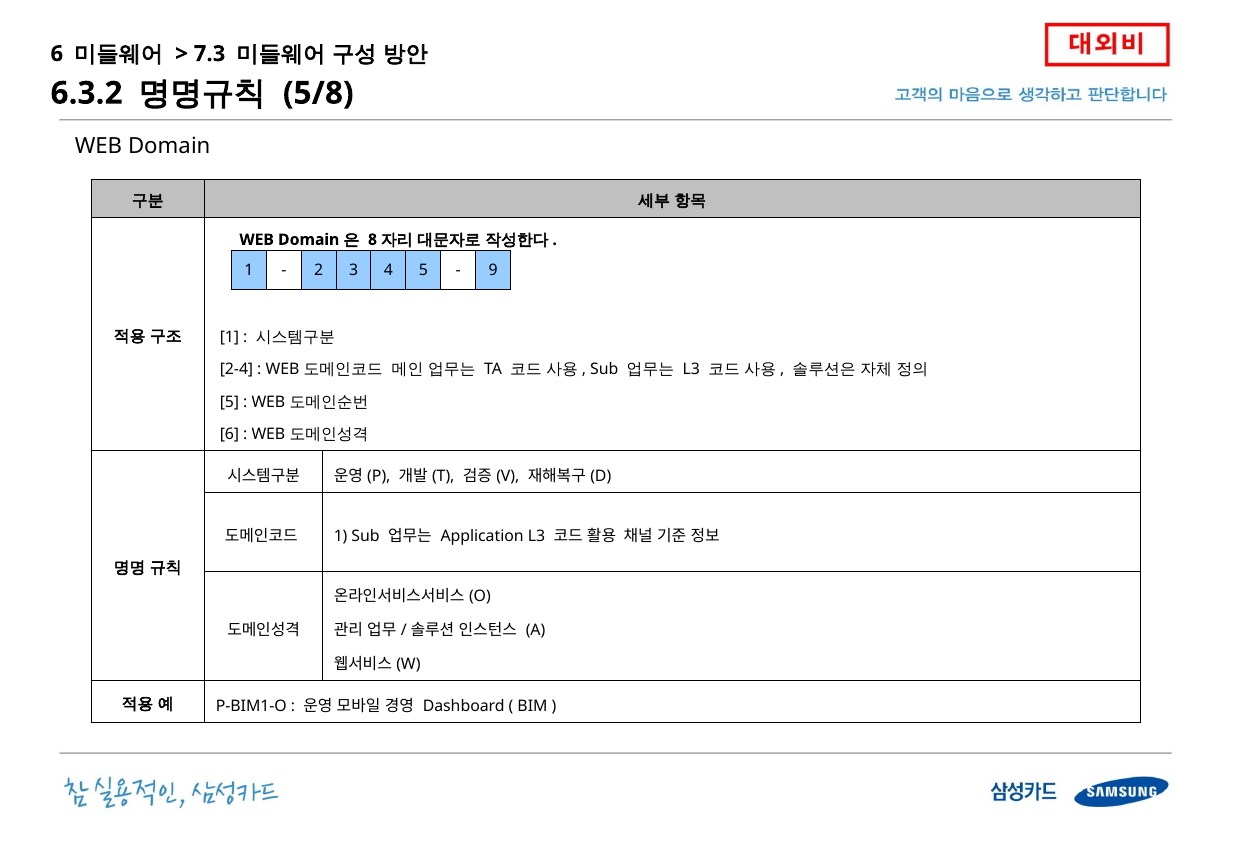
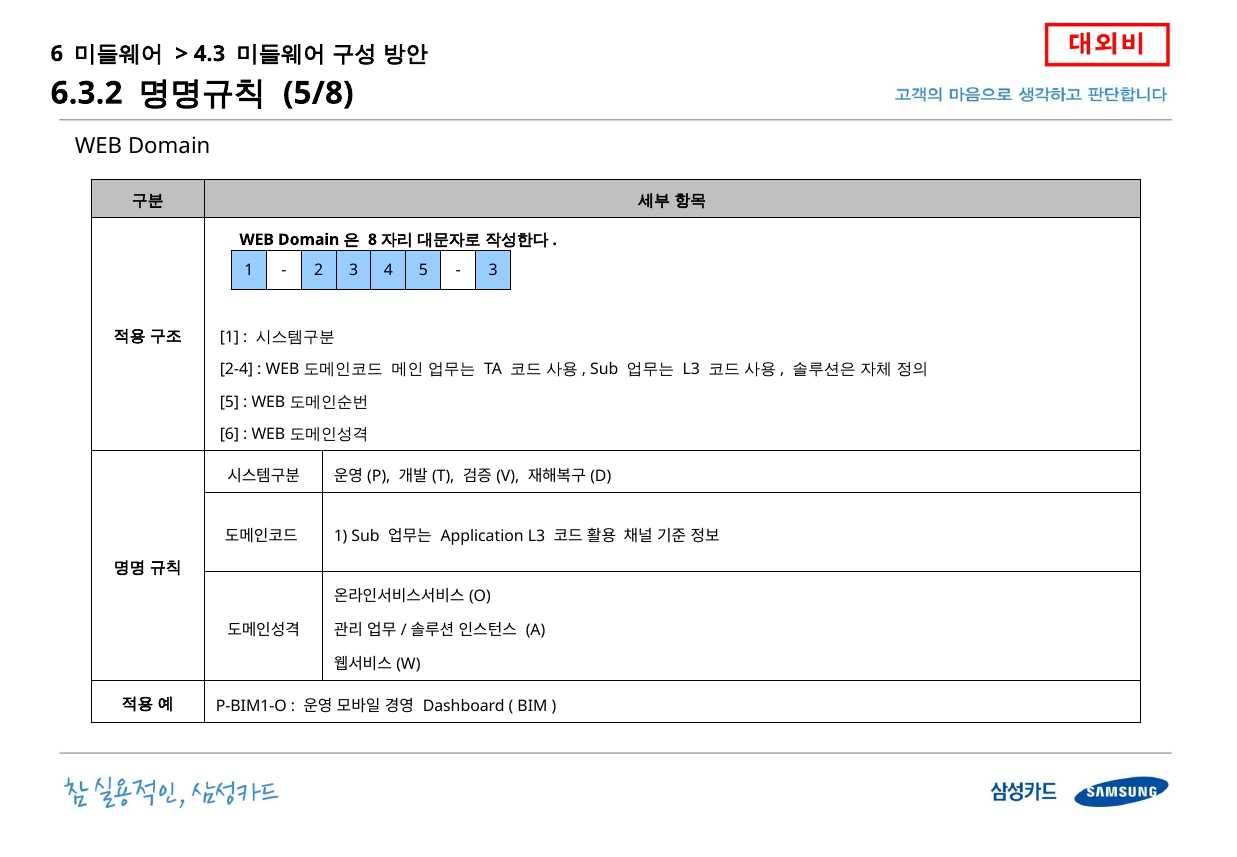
7.3: 7.3 -> 4.3
9 at (493, 271): 9 -> 3
